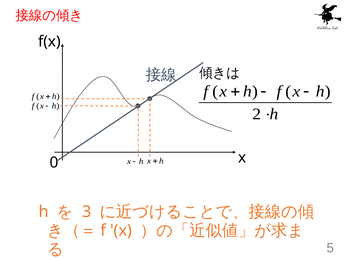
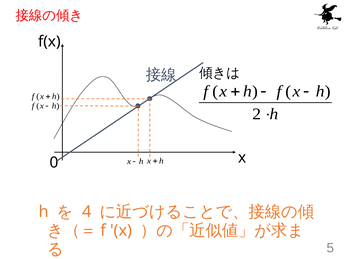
3: 3 -> 4
